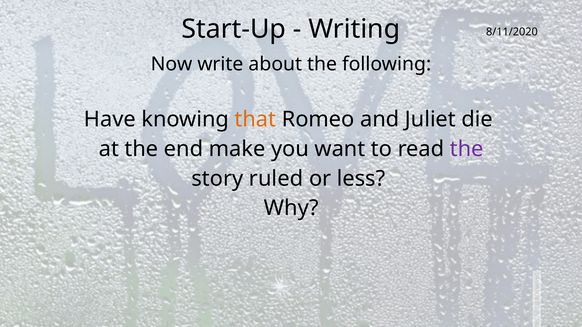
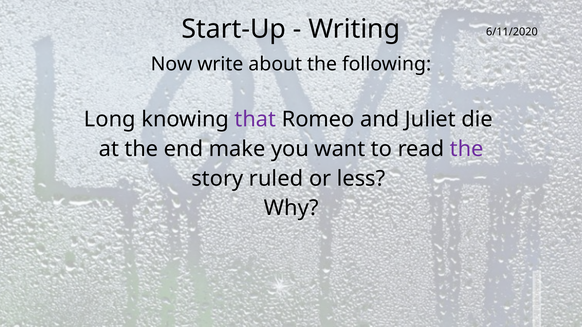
8/11/2020: 8/11/2020 -> 6/11/2020
Have: Have -> Long
that colour: orange -> purple
